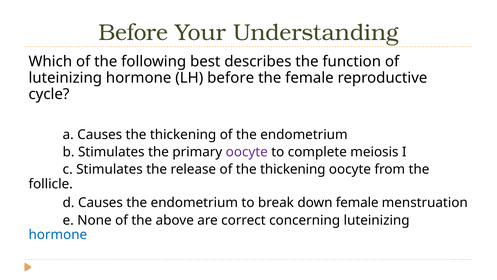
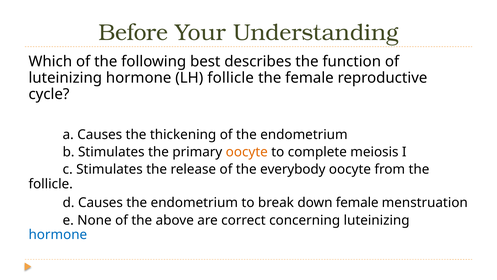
LH before: before -> follicle
oocyte at (247, 152) colour: purple -> orange
of the thickening: thickening -> everybody
